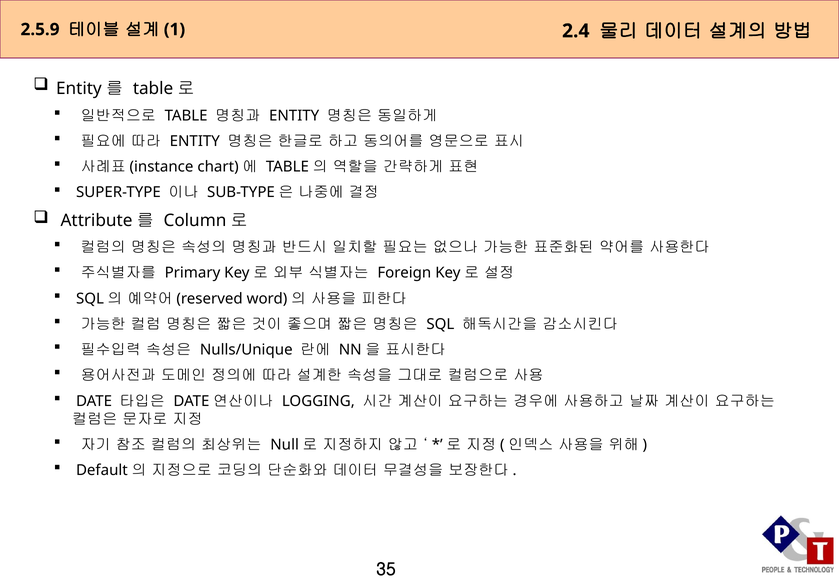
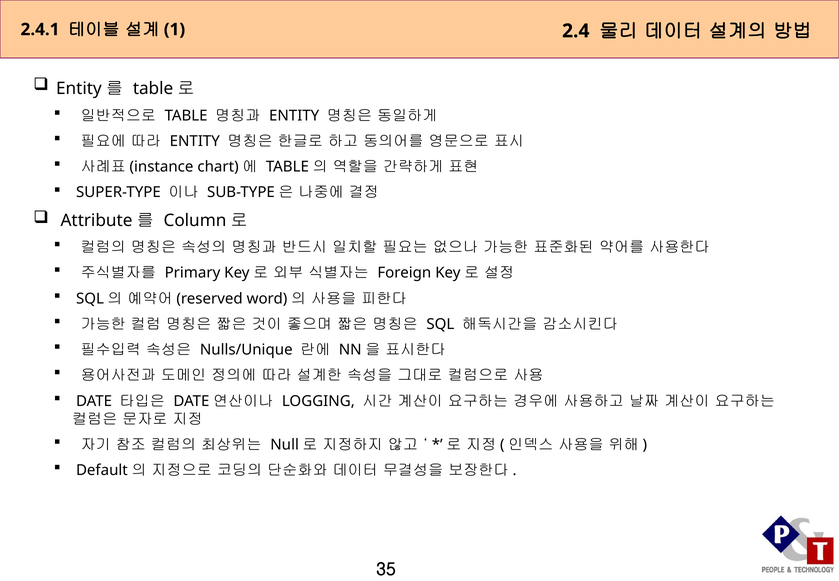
2.5.9: 2.5.9 -> 2.4.1
